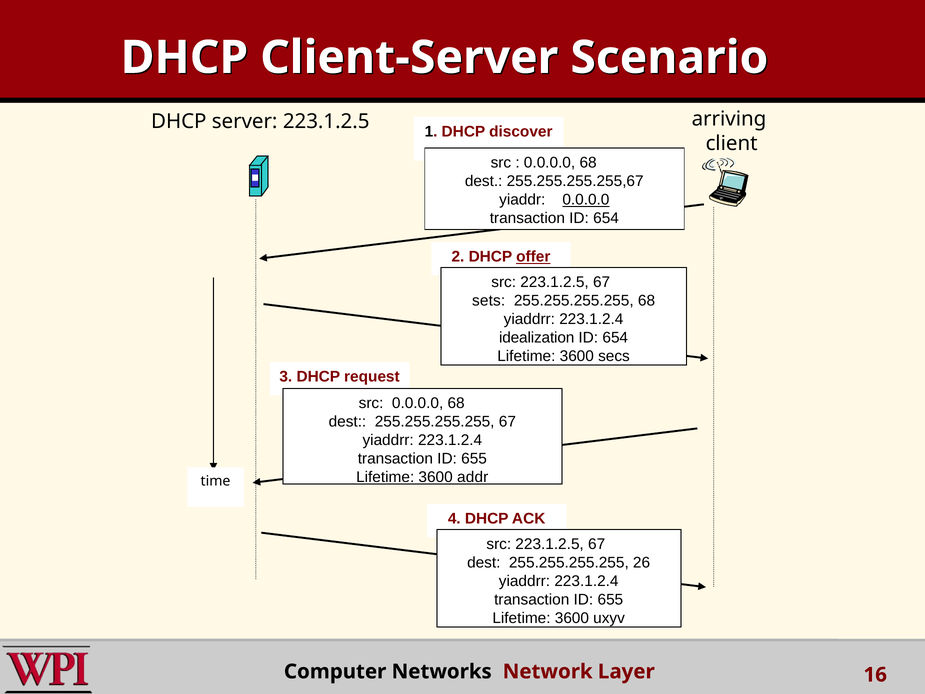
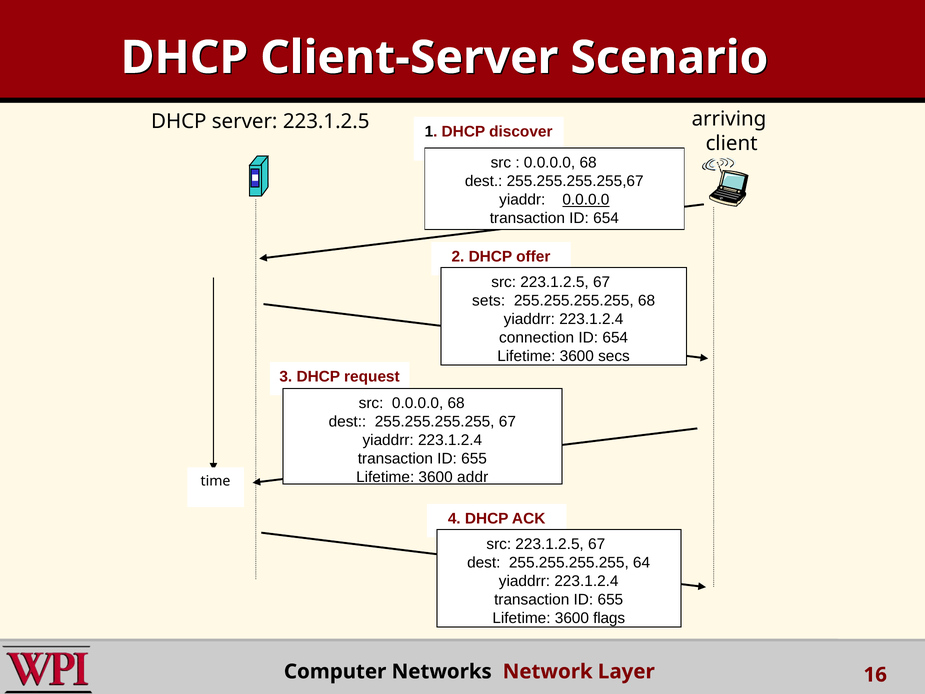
offer underline: present -> none
idealization: idealization -> connection
26: 26 -> 64
uxyv: uxyv -> flags
